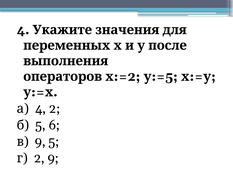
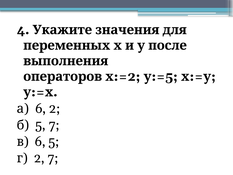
4 at (41, 108): 4 -> 6
5 6: 6 -> 7
9 at (40, 141): 9 -> 6
2 9: 9 -> 7
